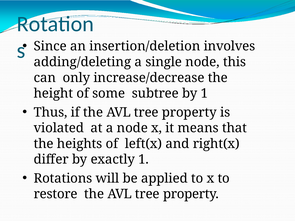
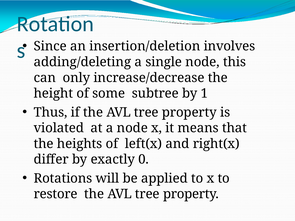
exactly 1: 1 -> 0
